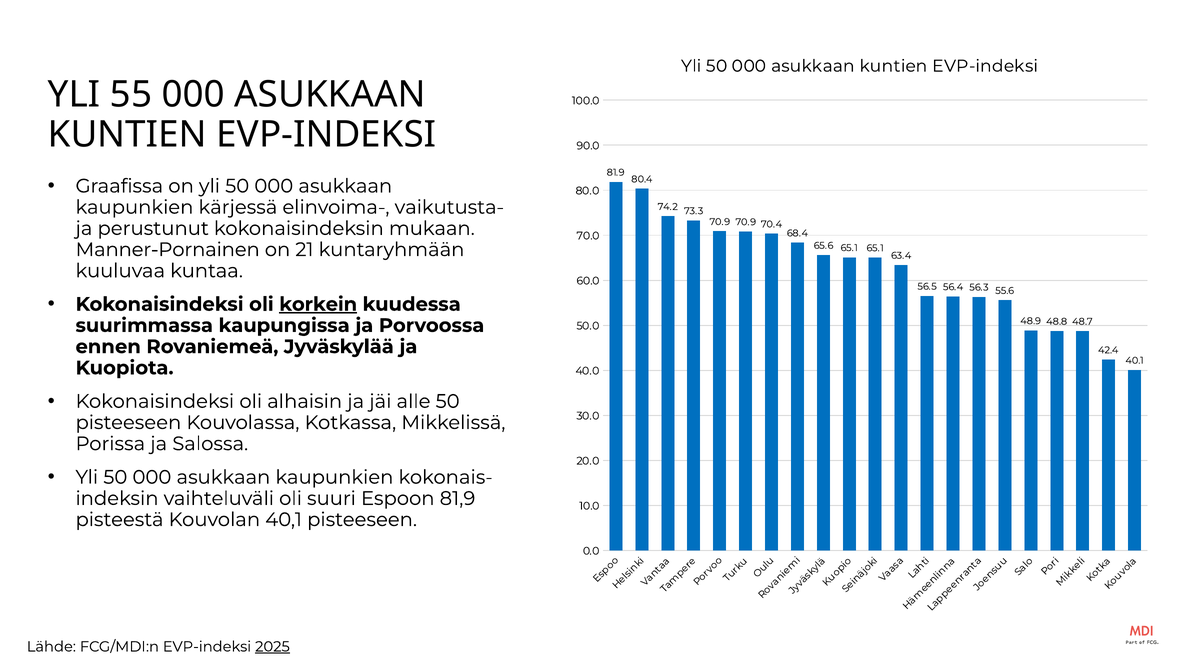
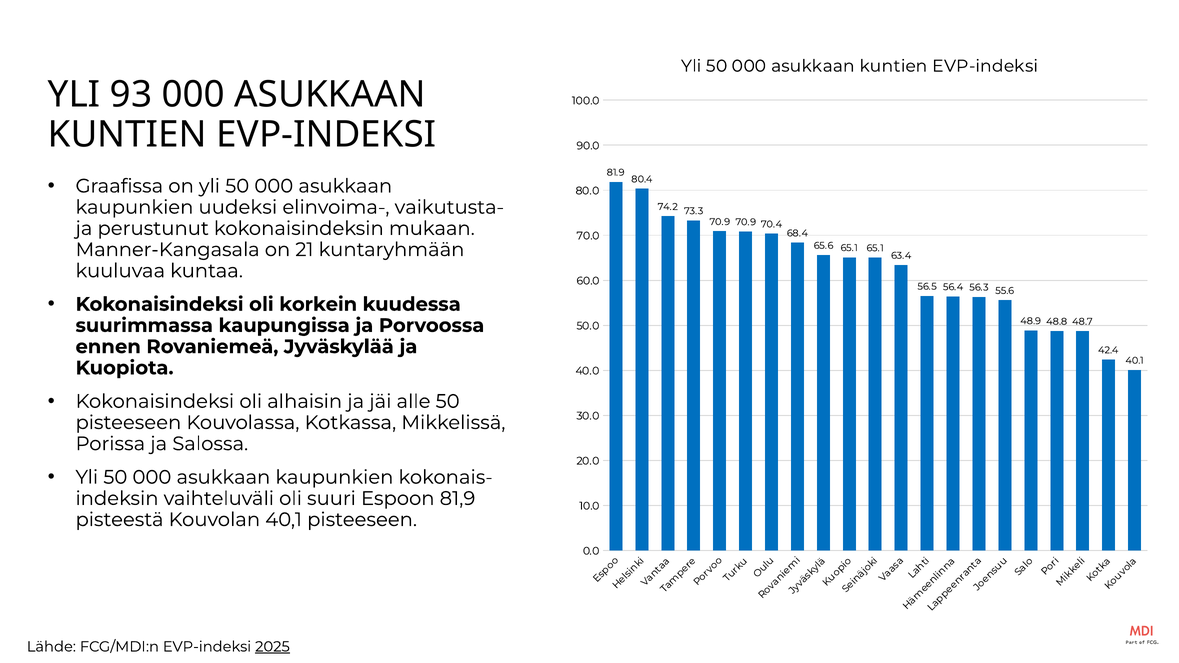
55: 55 -> 93
kärjessä: kärjessä -> uudeksi
Manner-Pornainen: Manner-Pornainen -> Manner-Kangasala
korkein underline: present -> none
